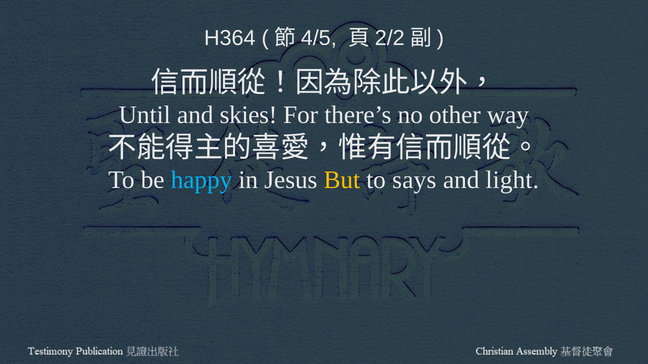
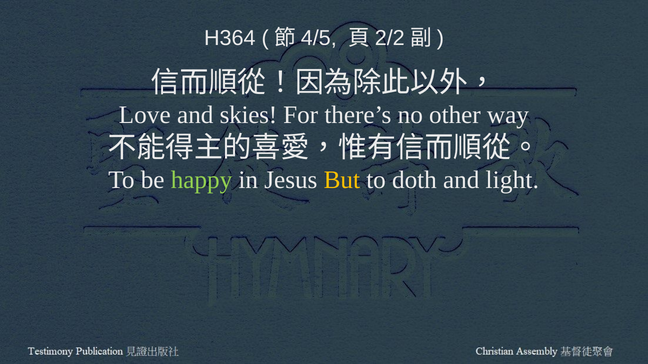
Until: Until -> Love
happy colour: light blue -> light green
says: says -> doth
